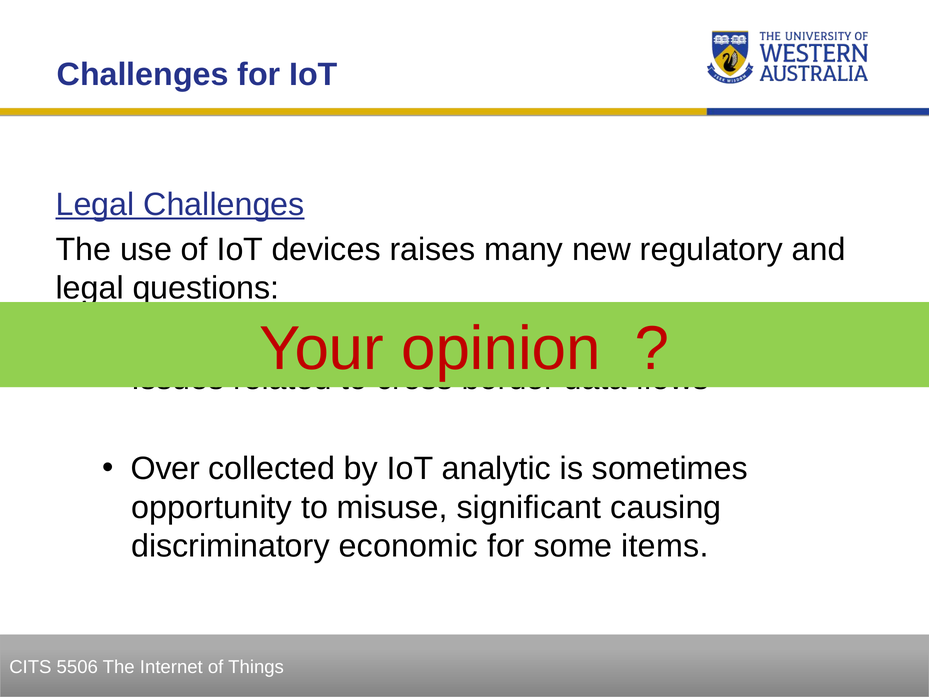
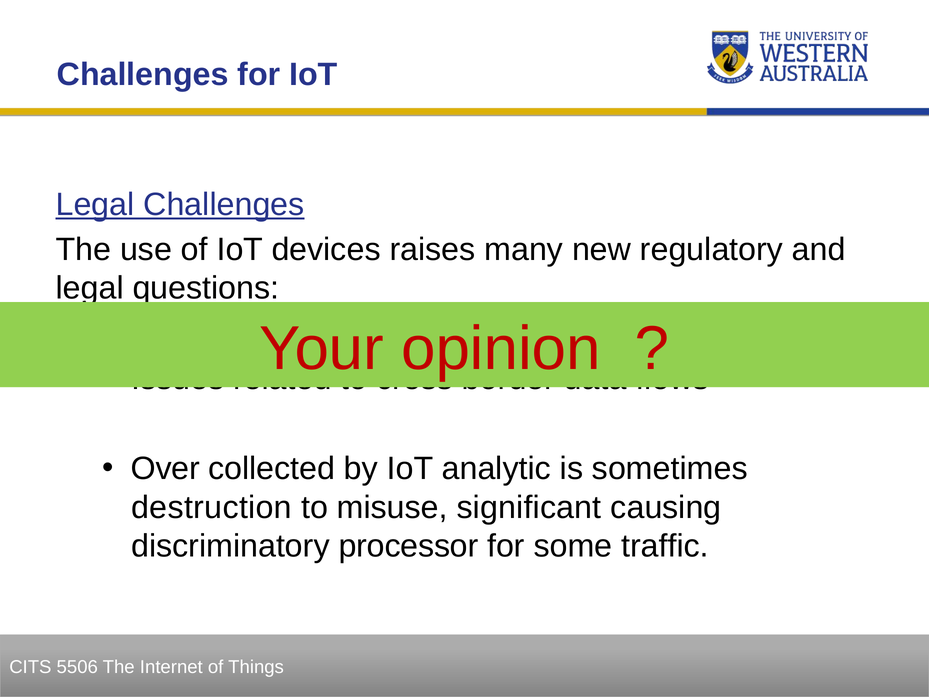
opportunity: opportunity -> destruction
economic: economic -> processor
items: items -> traffic
